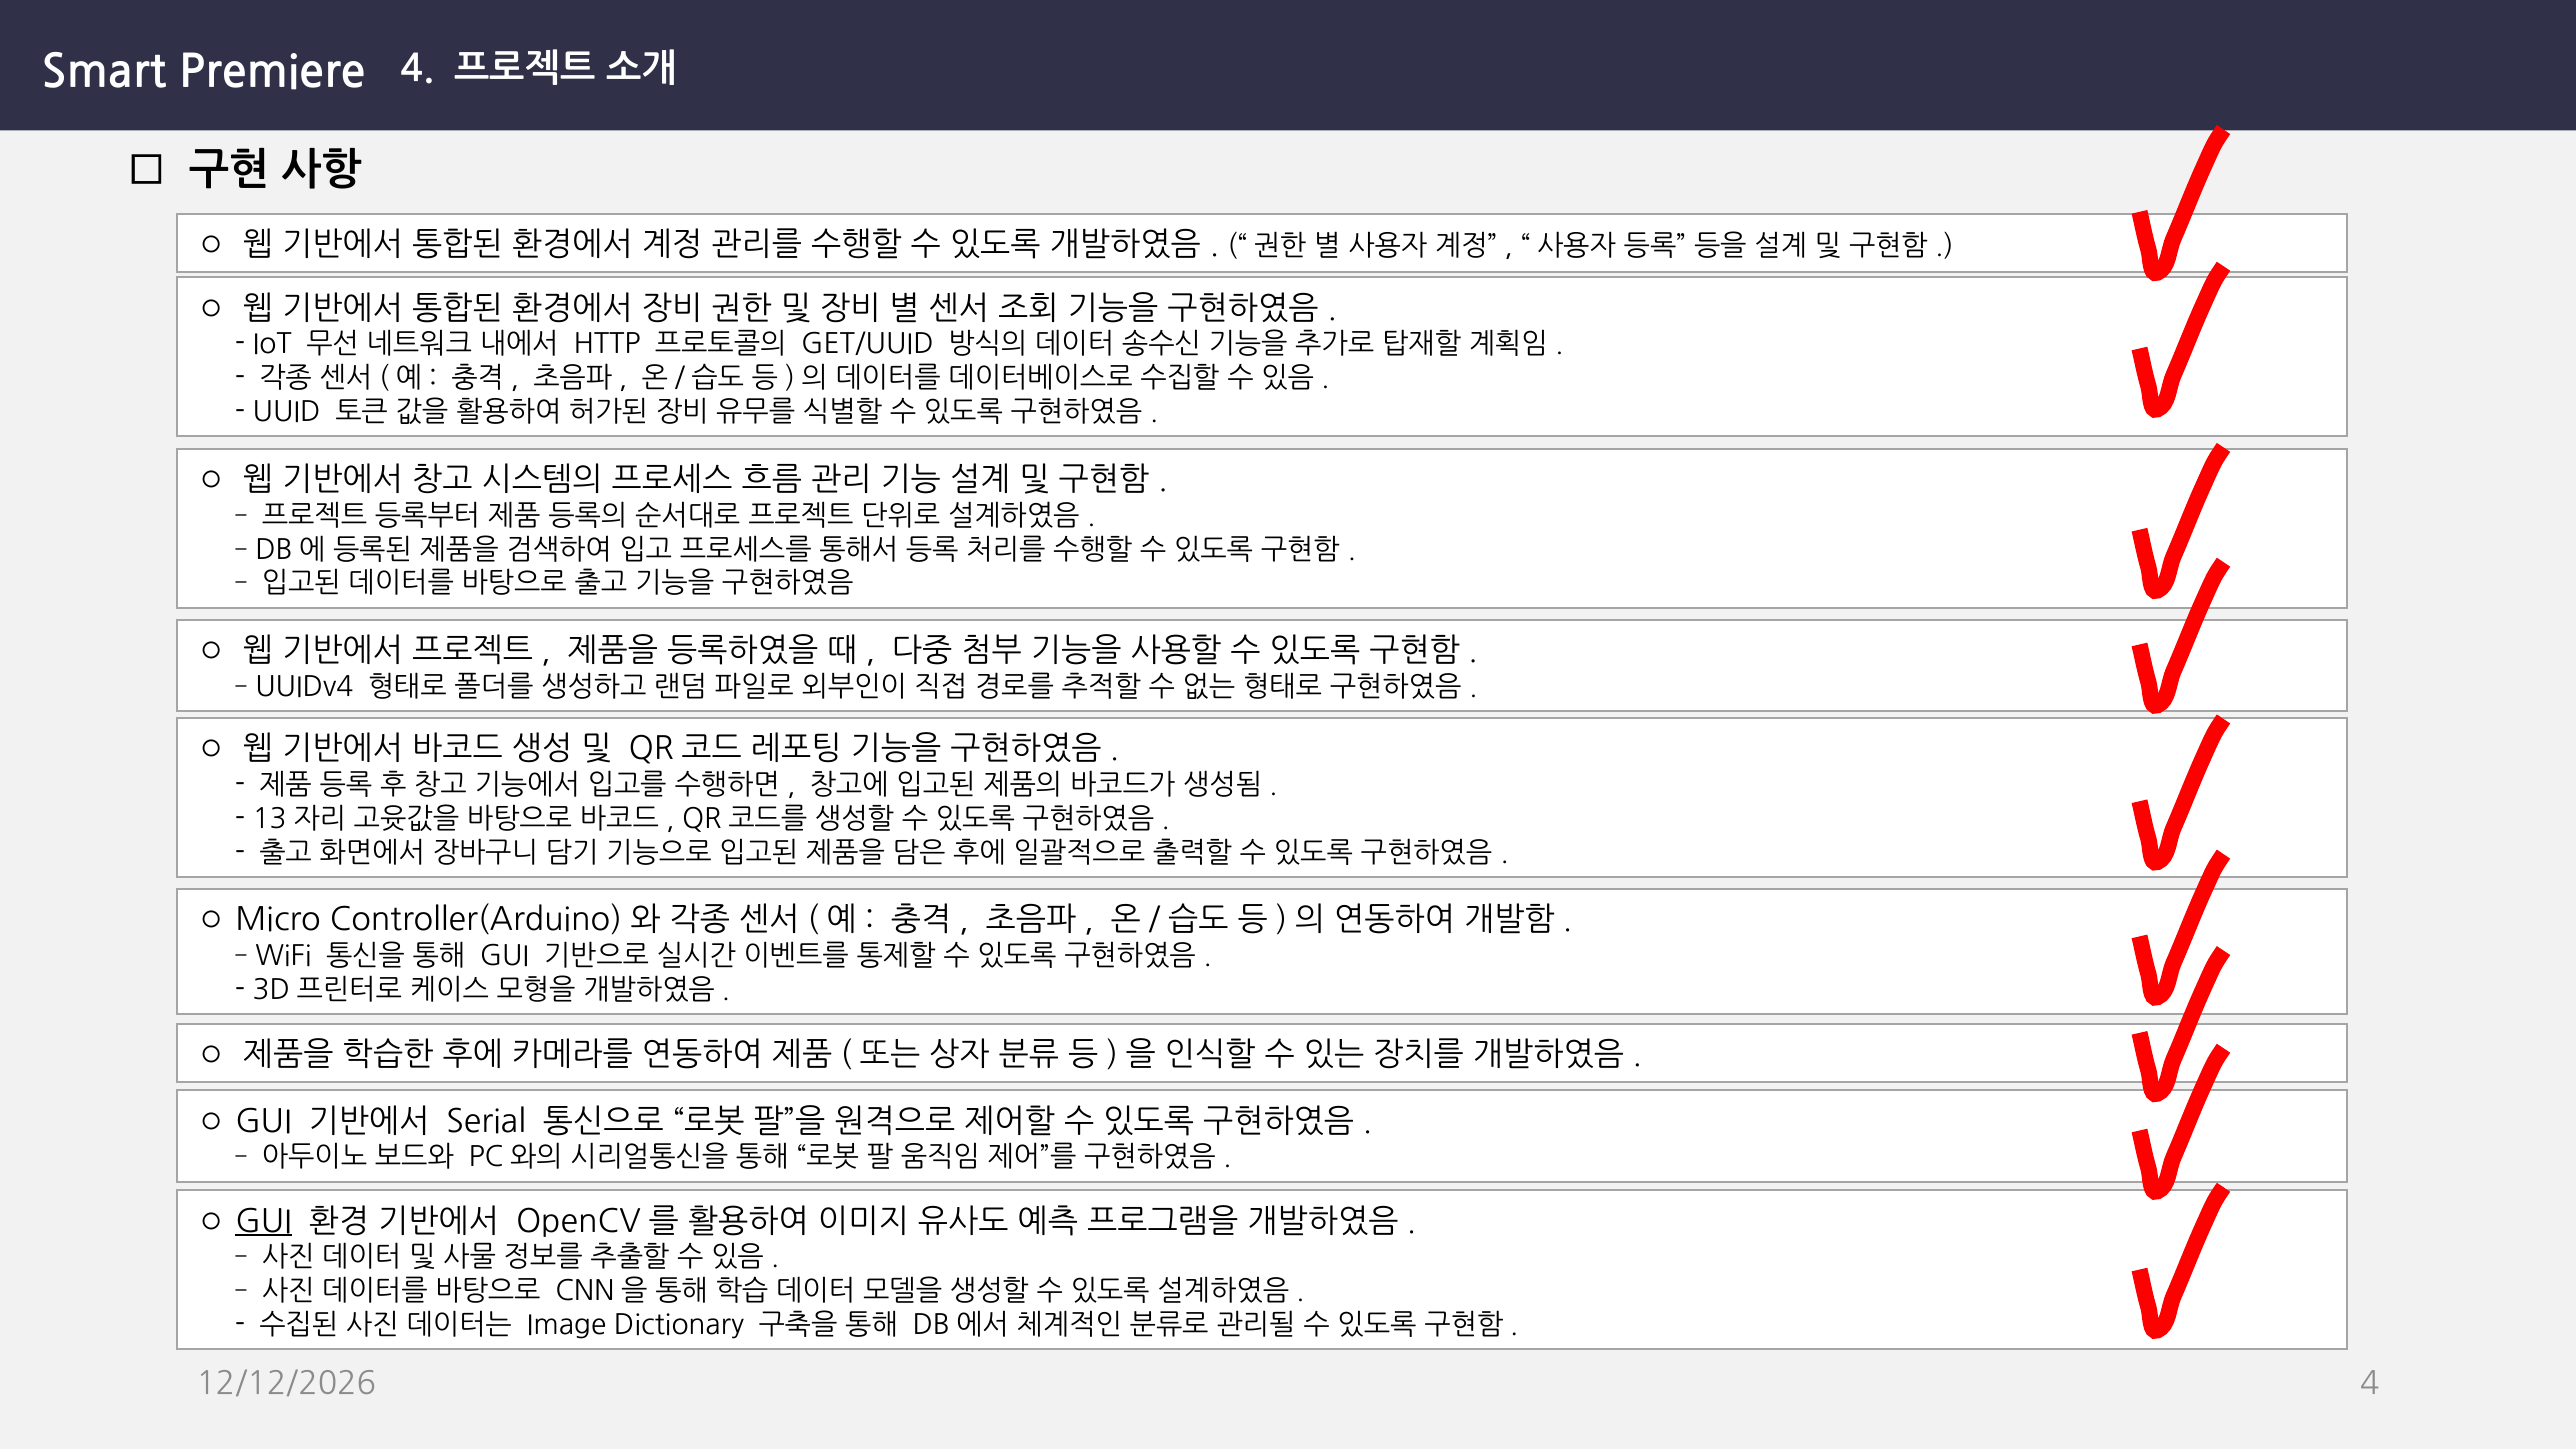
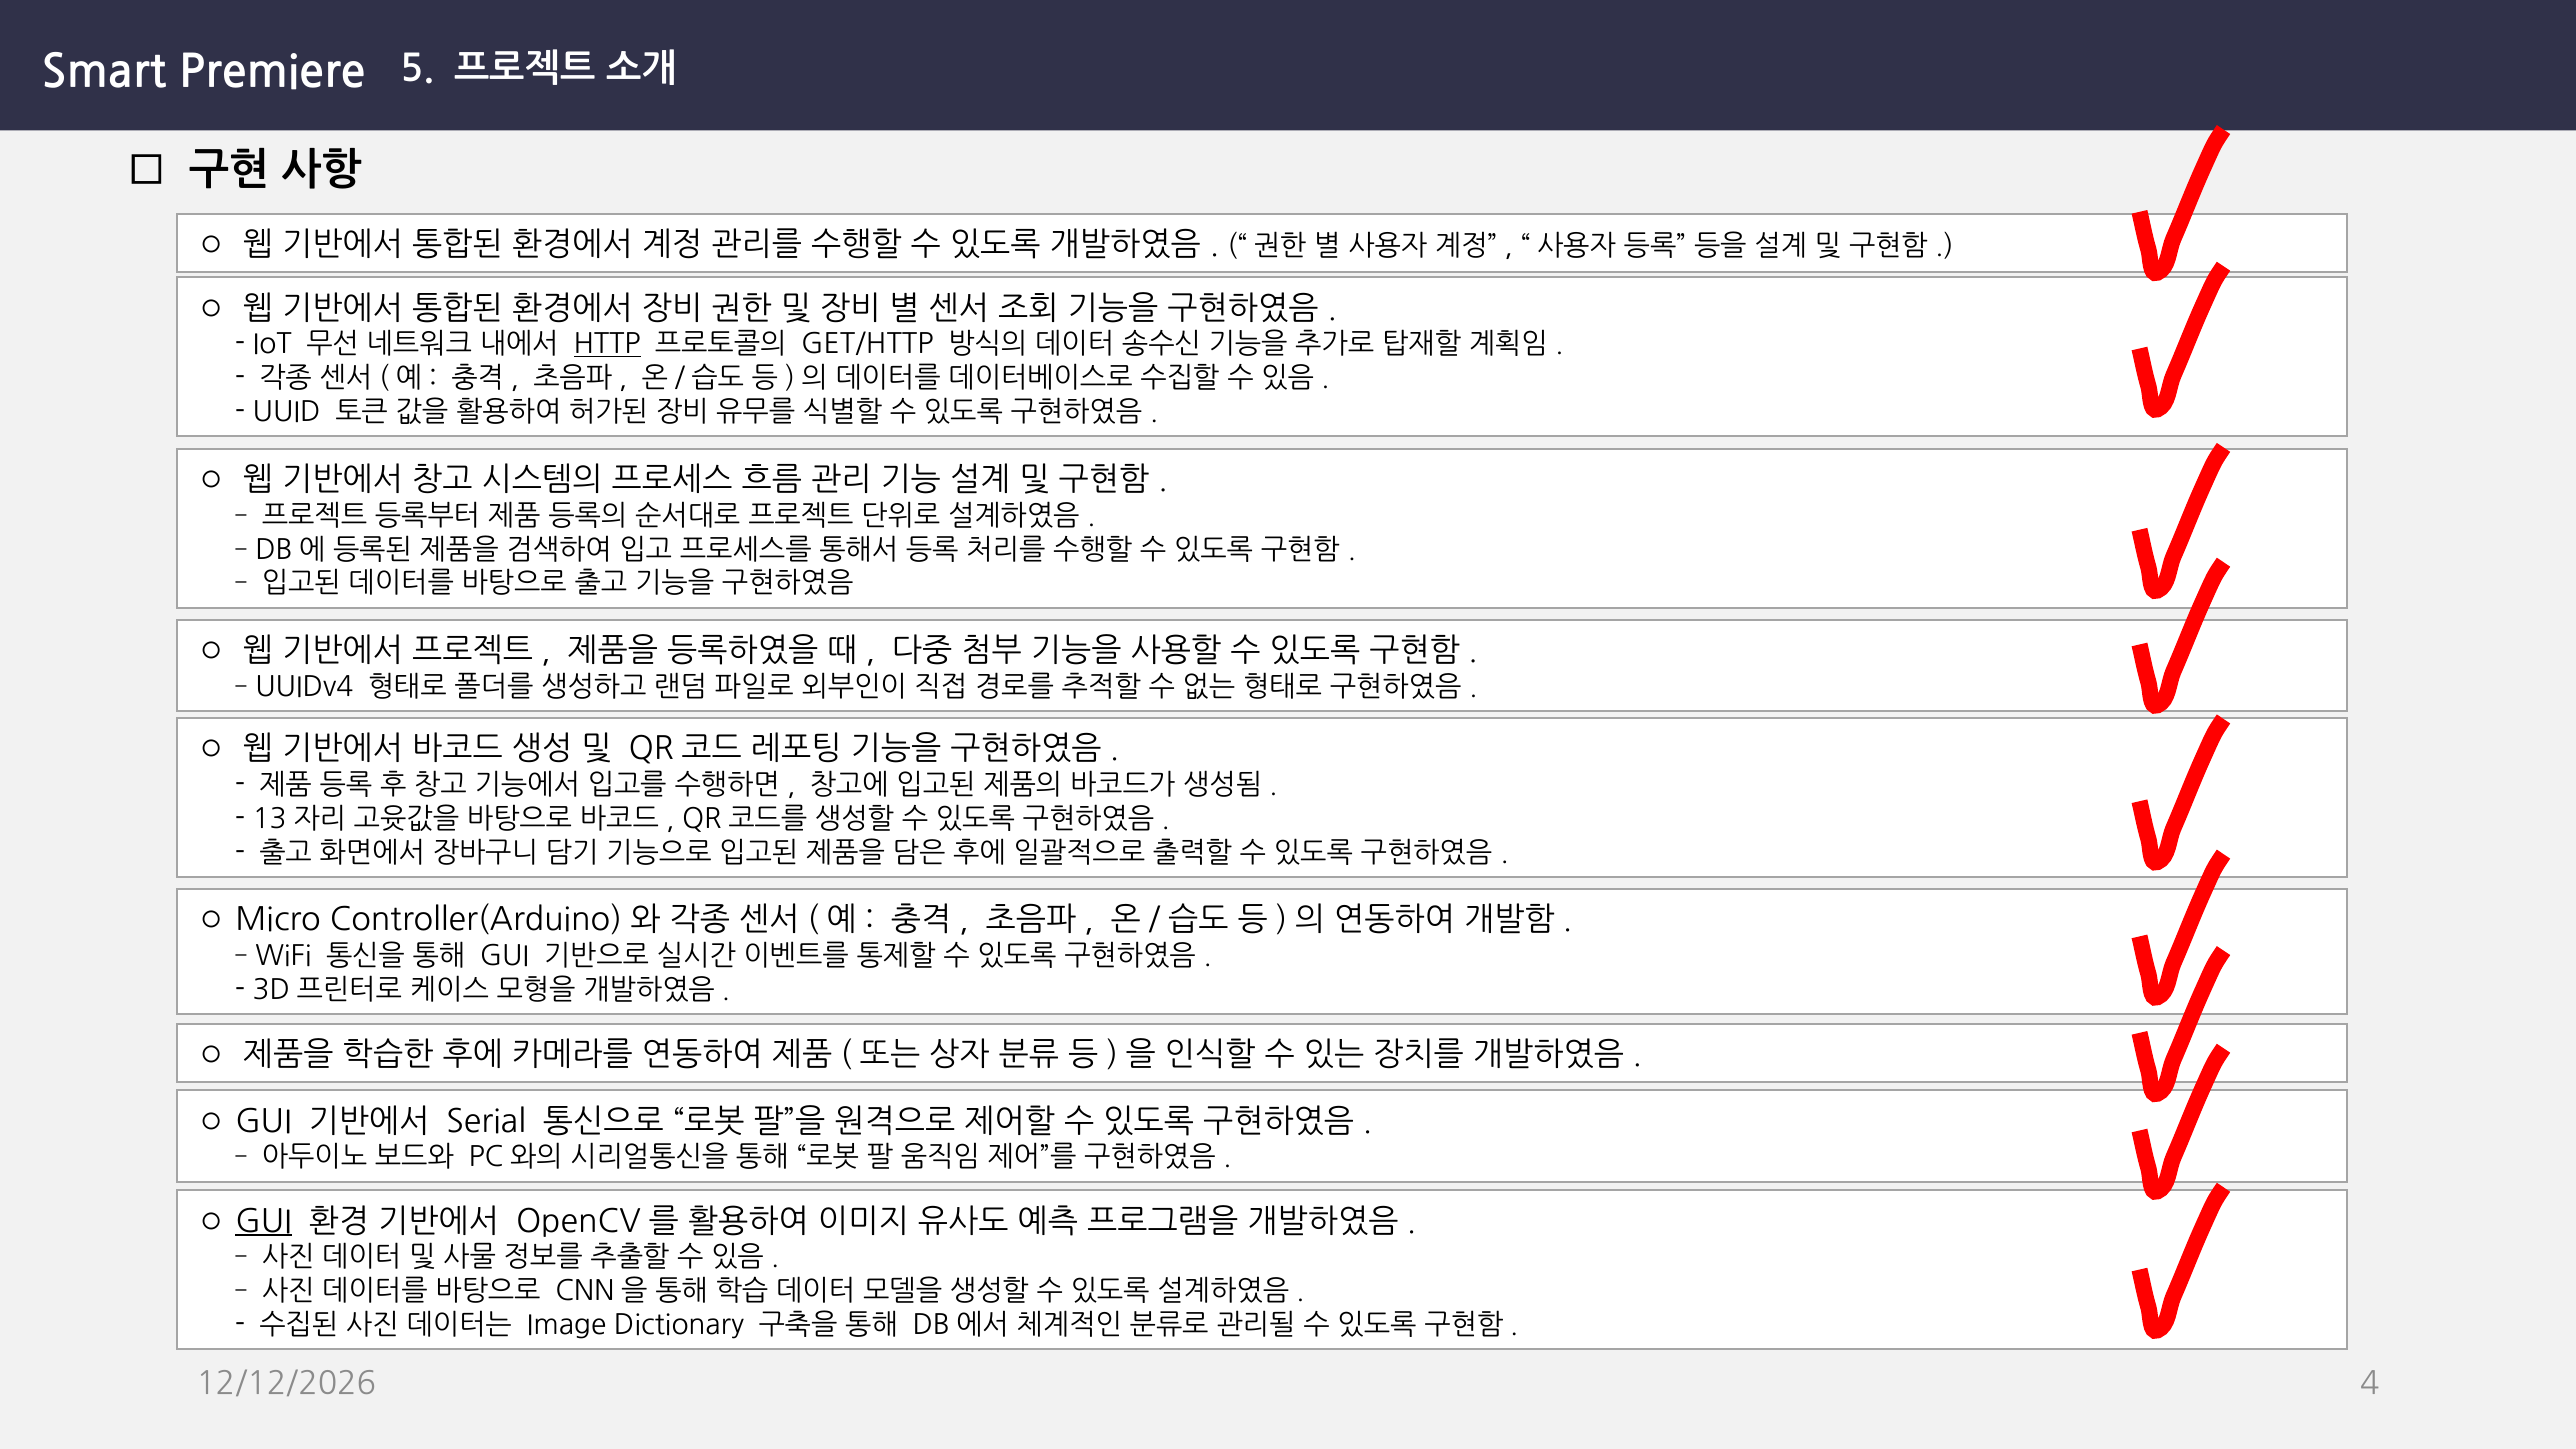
Premiere 4: 4 -> 5
HTTP underline: none -> present
GET/UUID: GET/UUID -> GET/HTTP
